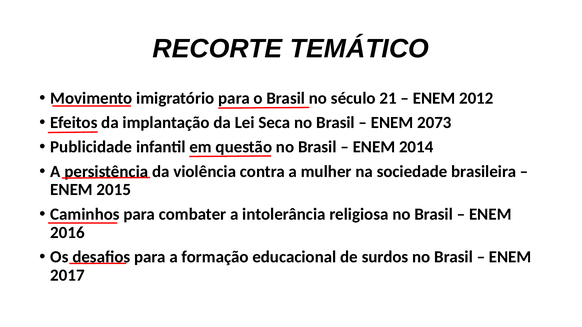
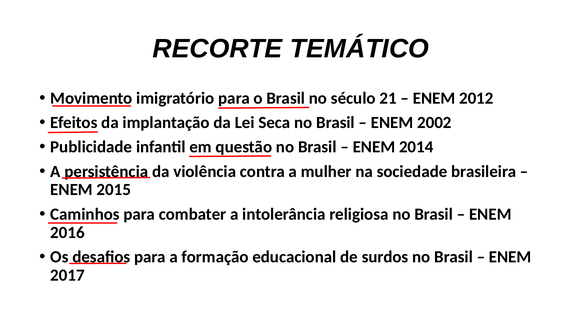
2073: 2073 -> 2002
